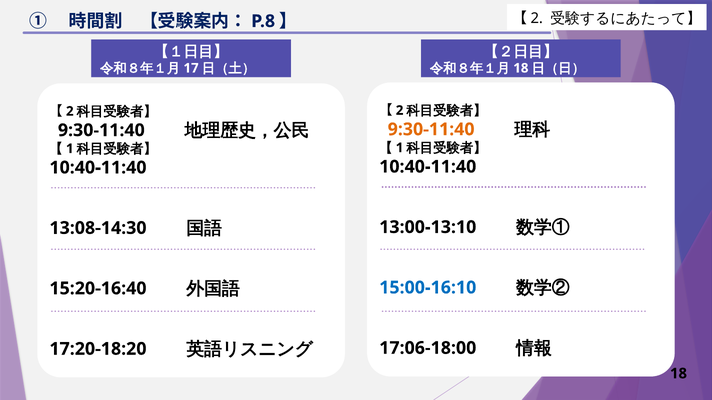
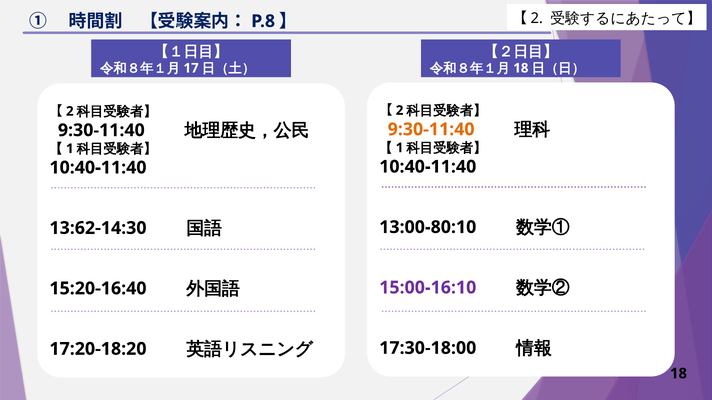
13:00-13:10: 13:00-13:10 -> 13:00-80:10
13:08-14:30: 13:08-14:30 -> 13:62-14:30
15:00-16:10 colour: blue -> purple
17:06-18:00: 17:06-18:00 -> 17:30-18:00
